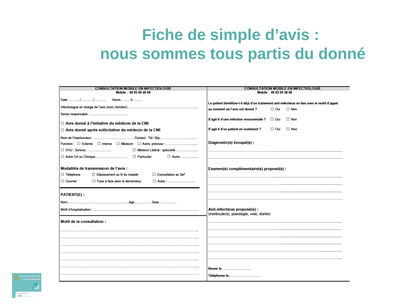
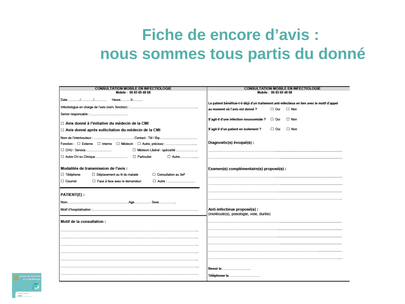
simple: simple -> encore
